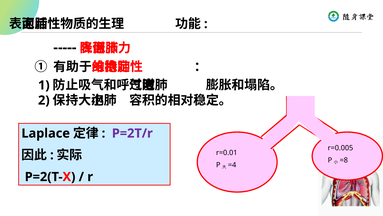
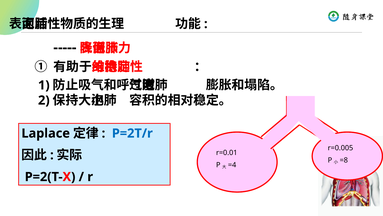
P=2T/r colour: purple -> blue
